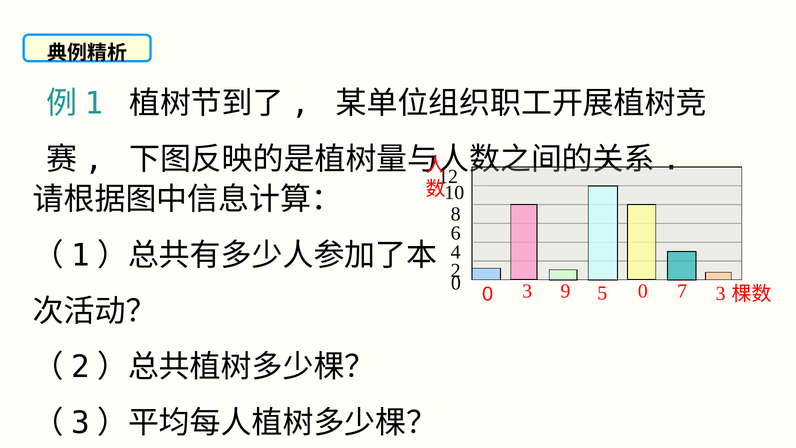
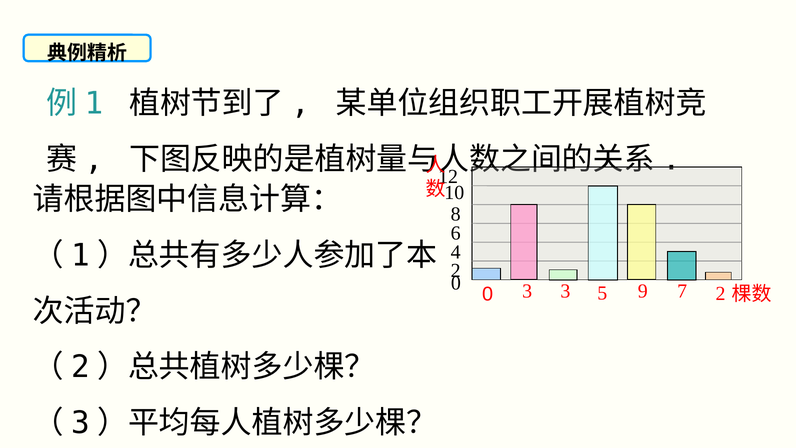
3 9: 9 -> 3
5 0: 0 -> 9
7 3: 3 -> 2
